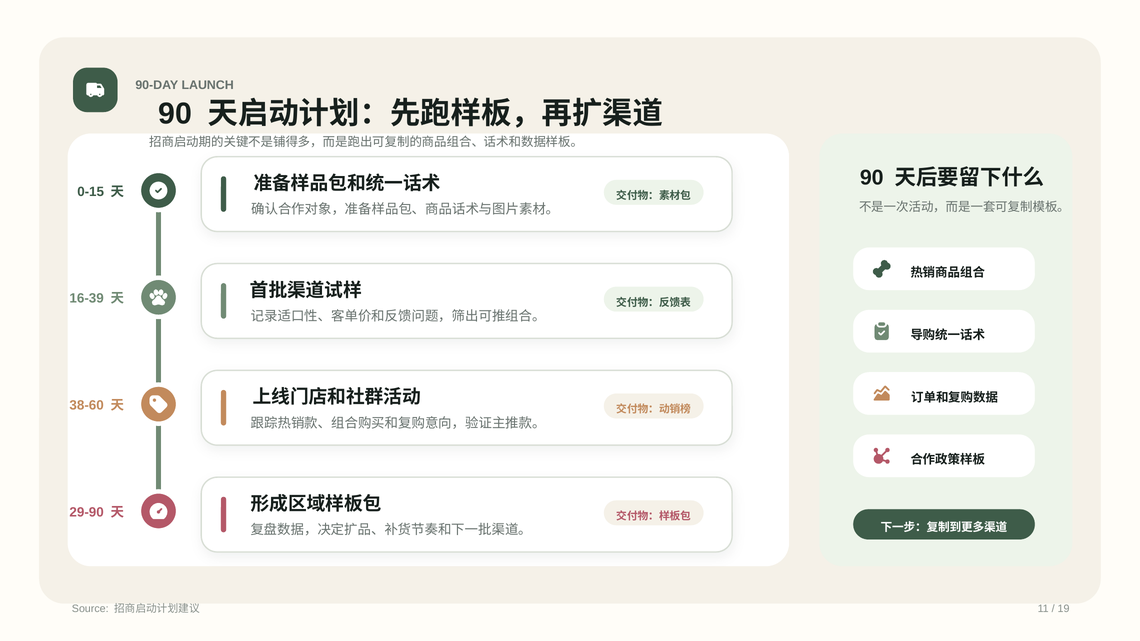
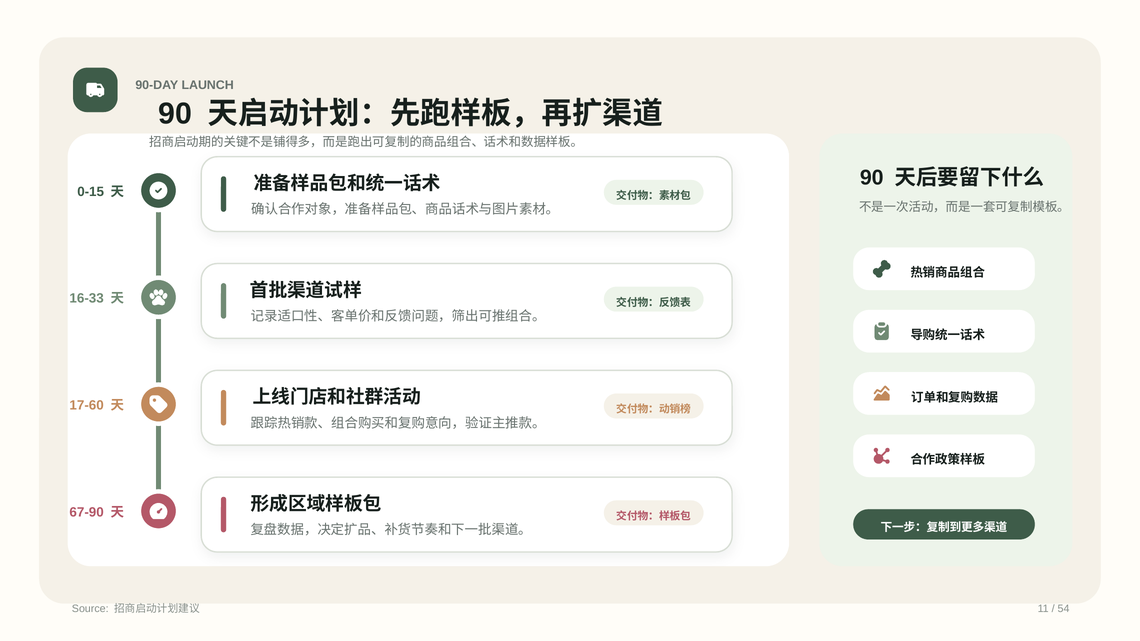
16-39: 16-39 -> 16-33
38-60: 38-60 -> 17-60
29-90: 29-90 -> 67-90
19: 19 -> 54
